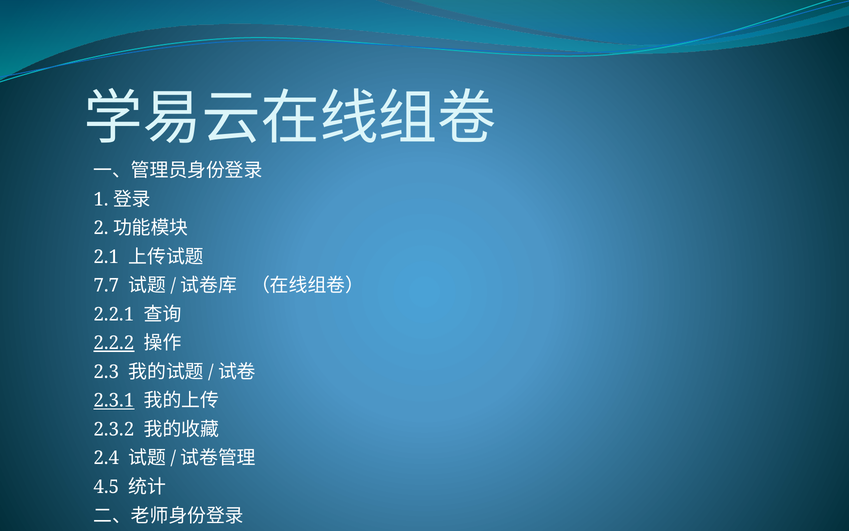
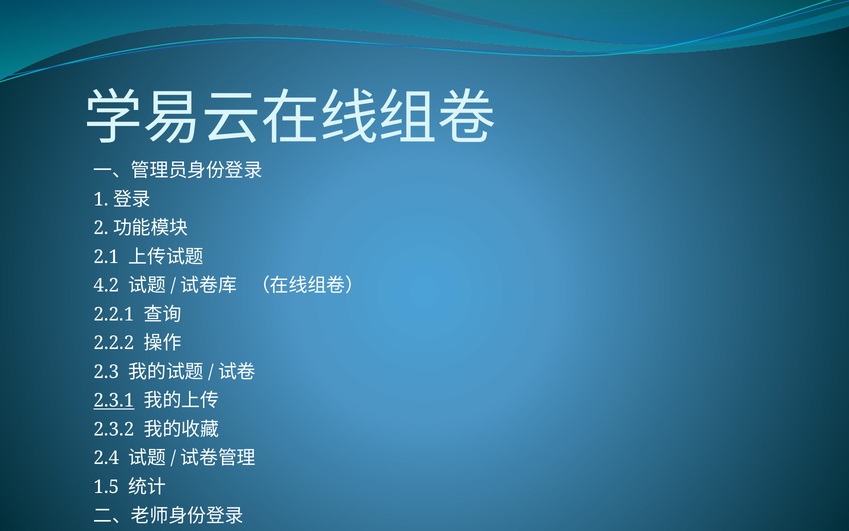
7.7: 7.7 -> 4.2
2.2.2 underline: present -> none
4.5: 4.5 -> 1.5
